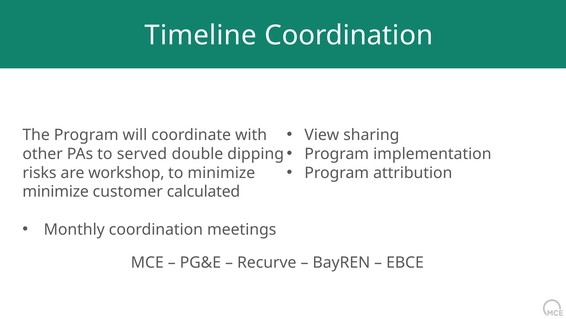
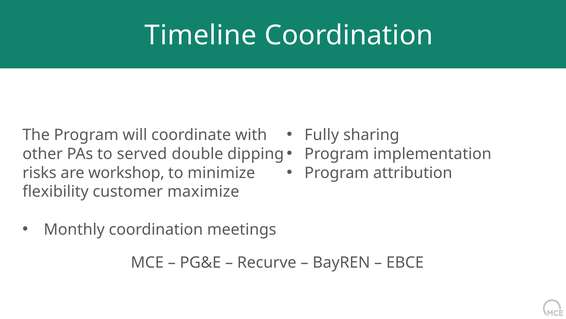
View: View -> Fully
minimize at (56, 191): minimize -> flexibility
calculated: calculated -> maximize
